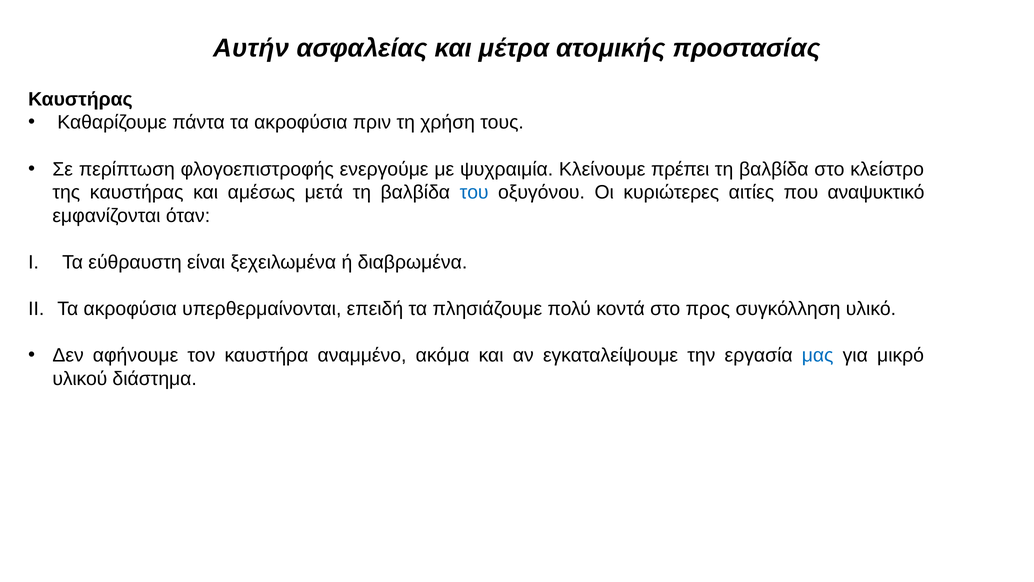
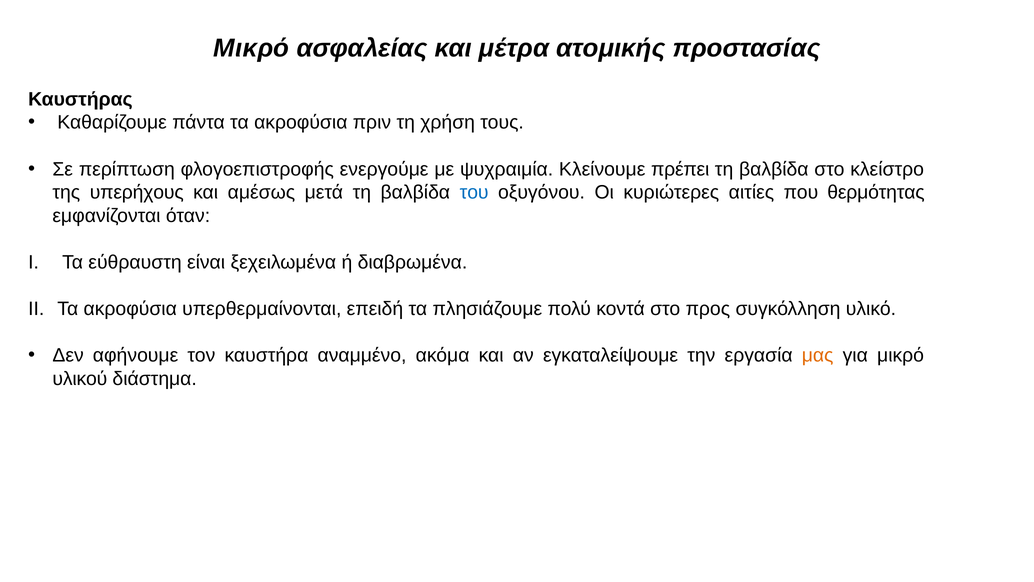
Αυτήν at (251, 48): Αυτήν -> Μικρό
της καυστήρας: καυστήρας -> υπερήχους
αναψυκτικό: αναψυκτικό -> θερμότητας
μας colour: blue -> orange
